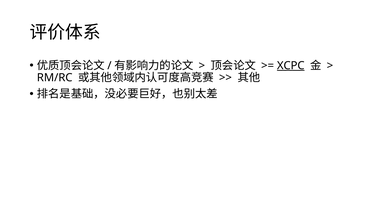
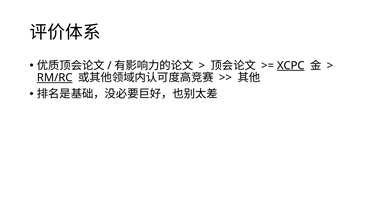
RM/RC underline: none -> present
